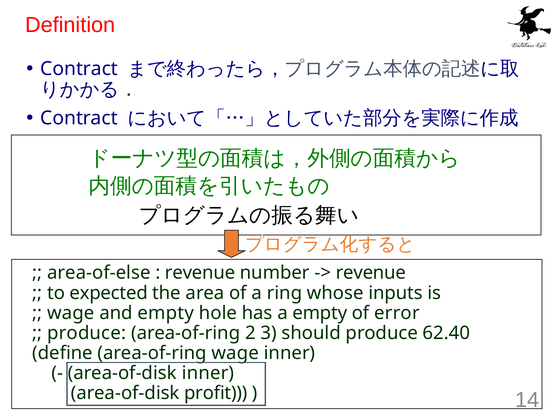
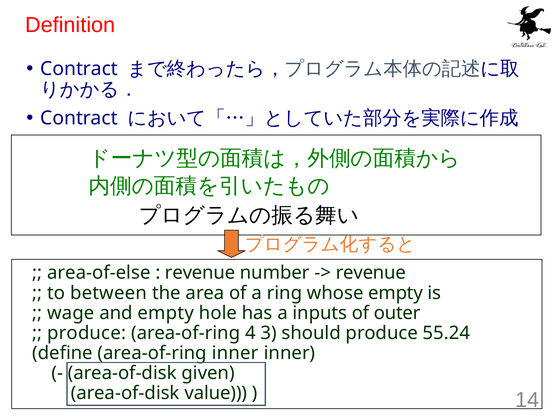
expected: expected -> between
whose inputs: inputs -> empty
a empty: empty -> inputs
error: error -> outer
2: 2 -> 4
62.40: 62.40 -> 55.24
area-of-ring wage: wage -> inner
area-of-disk inner: inner -> given
profit: profit -> value
